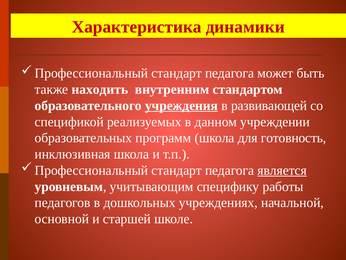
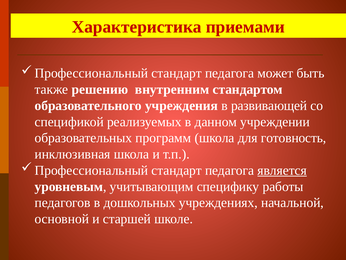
динамики: динамики -> приемами
находить: находить -> решению
учреждения underline: present -> none
